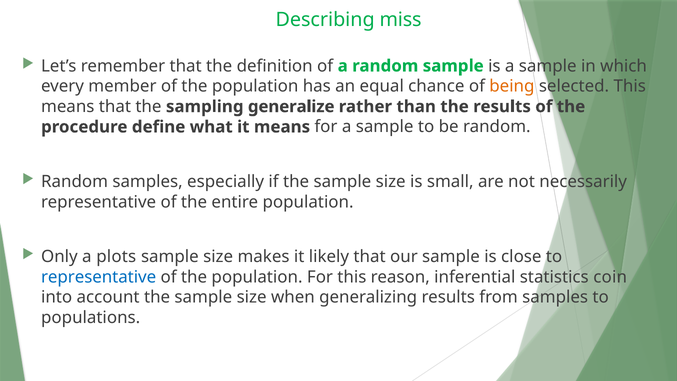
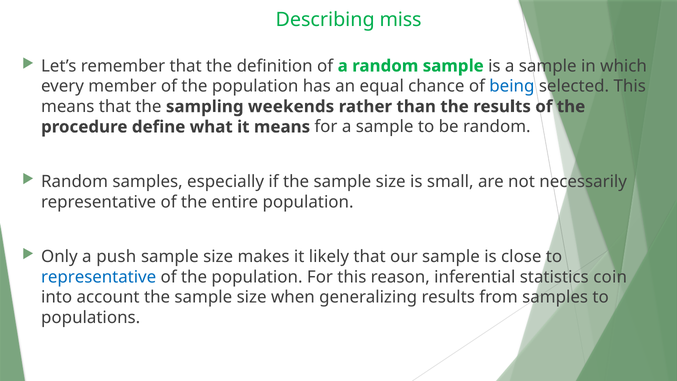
being colour: orange -> blue
generalize: generalize -> weekends
plots: plots -> push
